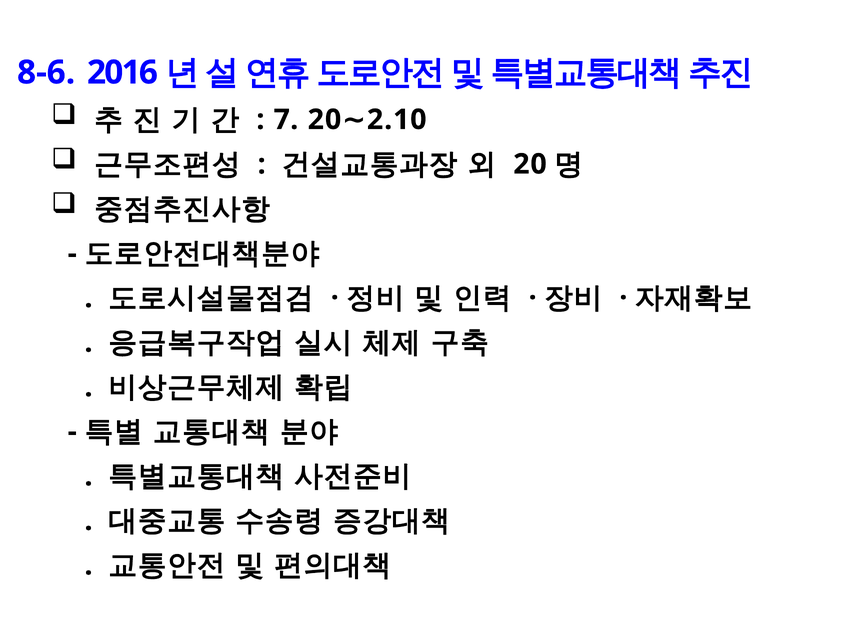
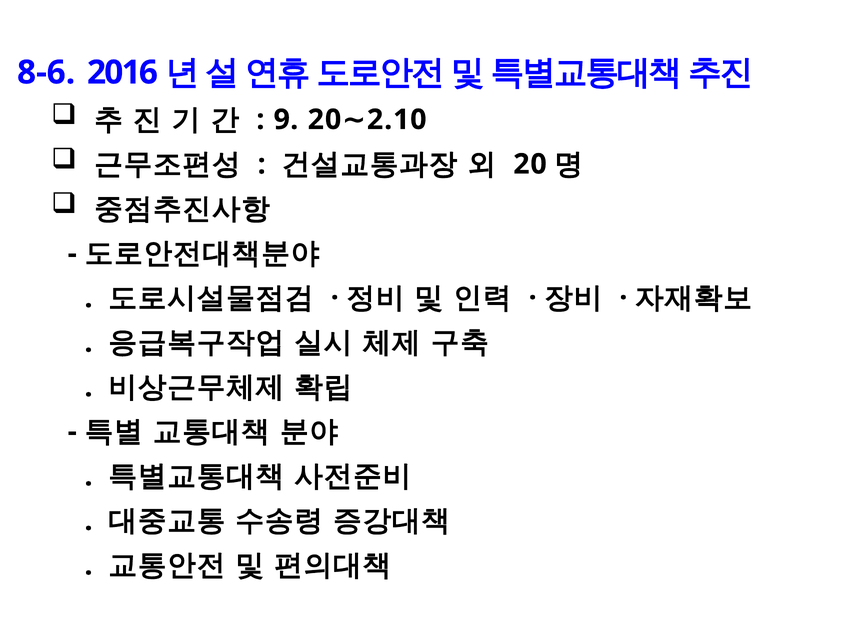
7: 7 -> 9
